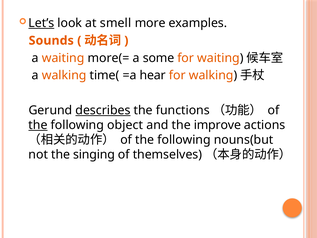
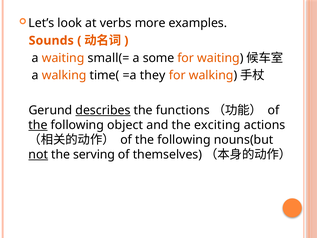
Let’s underline: present -> none
smell: smell -> verbs
more(=: more(= -> small(=
hear: hear -> they
improve: improve -> exciting
not underline: none -> present
singing: singing -> serving
